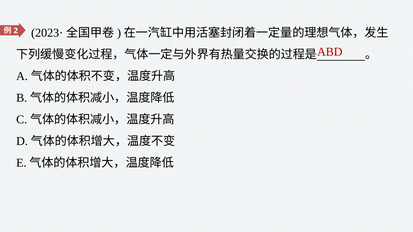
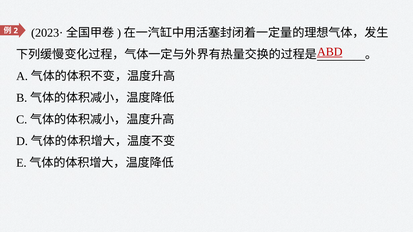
ABD underline: none -> present
